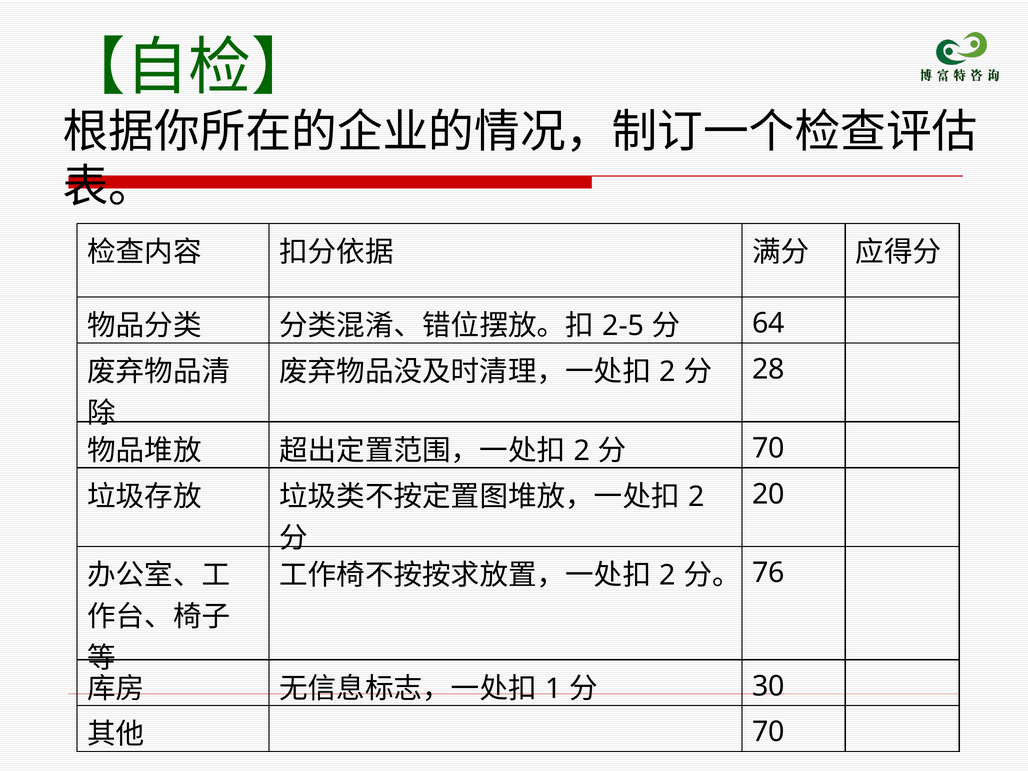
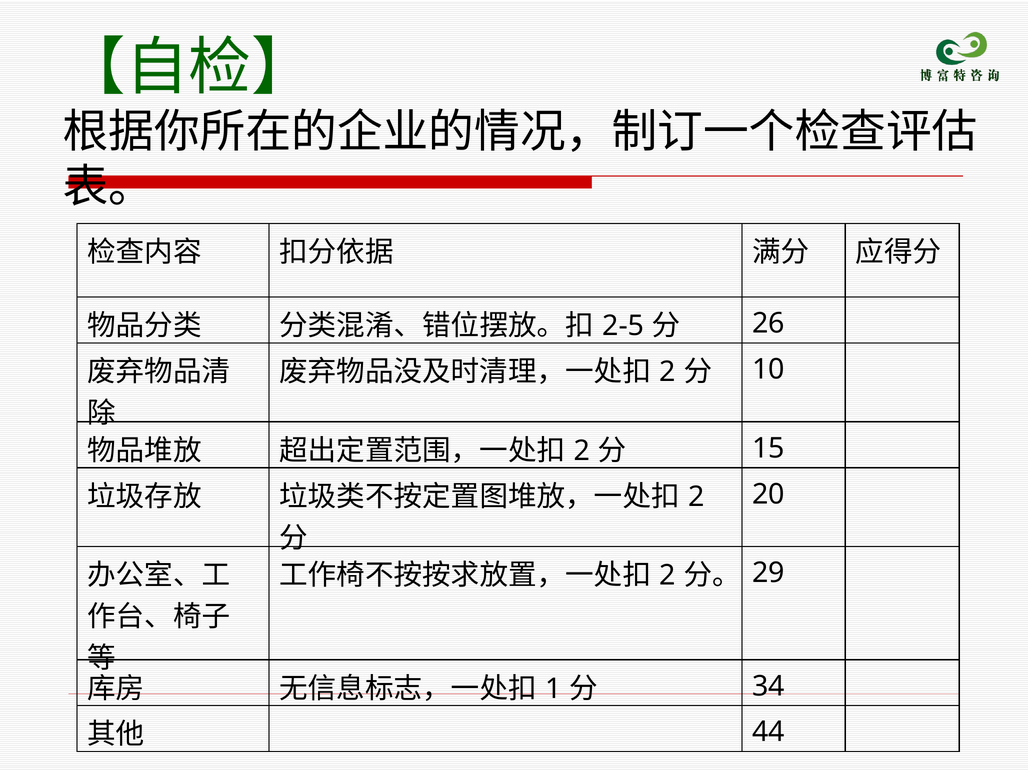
64: 64 -> 26
28: 28 -> 10
70 at (768, 448): 70 -> 15
76: 76 -> 29
30: 30 -> 34
70 at (768, 732): 70 -> 44
